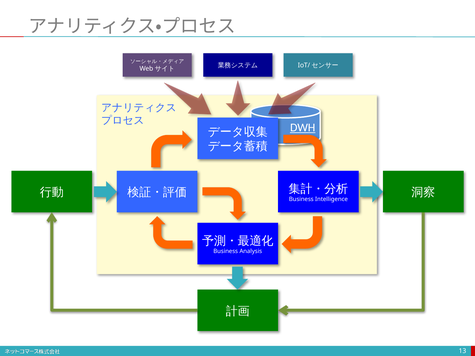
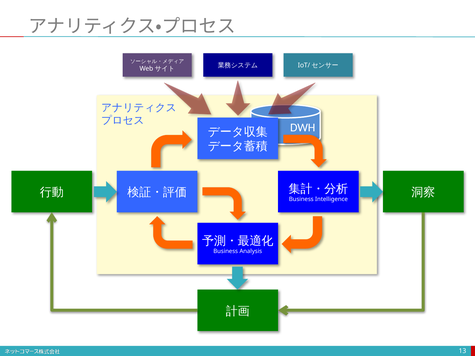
DWH underline: present -> none
